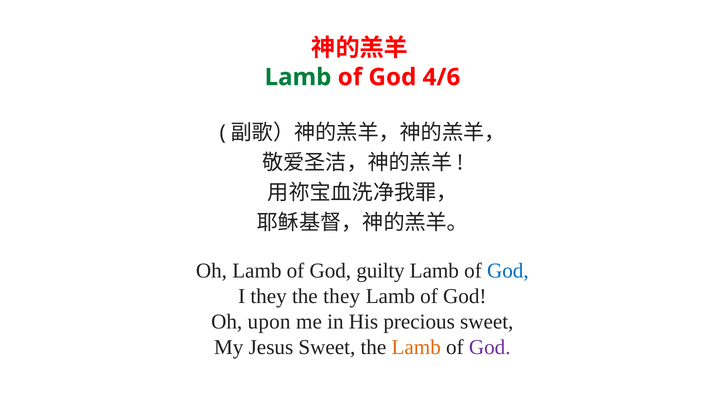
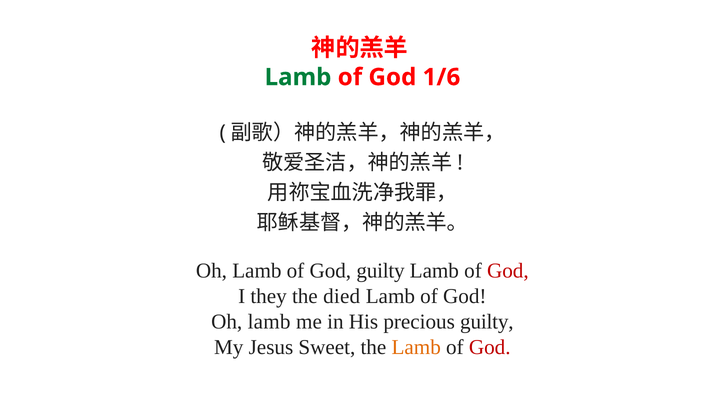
4/6: 4/6 -> 1/6
God at (508, 271) colour: blue -> red
the they: they -> died
upon at (269, 322): upon -> lamb
precious sweet: sweet -> guilty
God at (490, 347) colour: purple -> red
